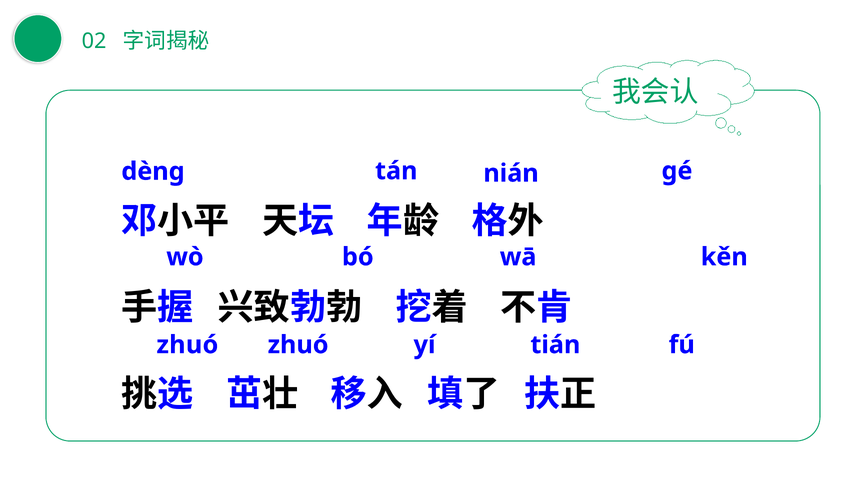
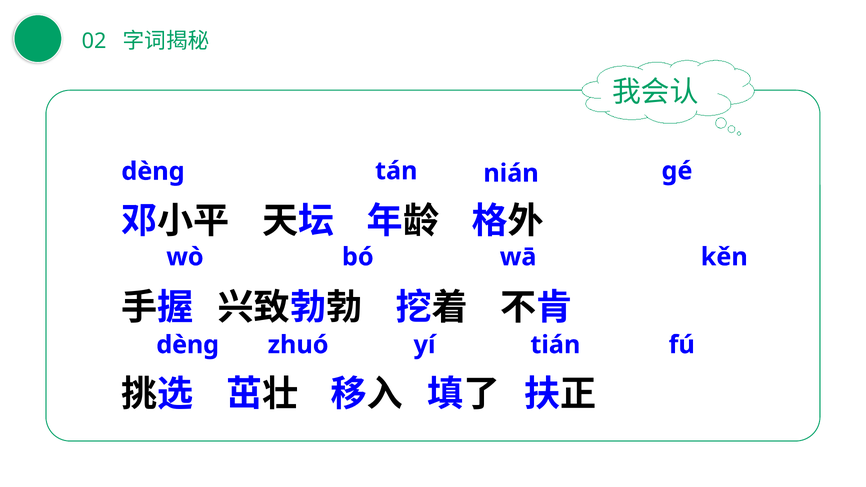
zhuó at (187, 345): zhuó -> dèng
